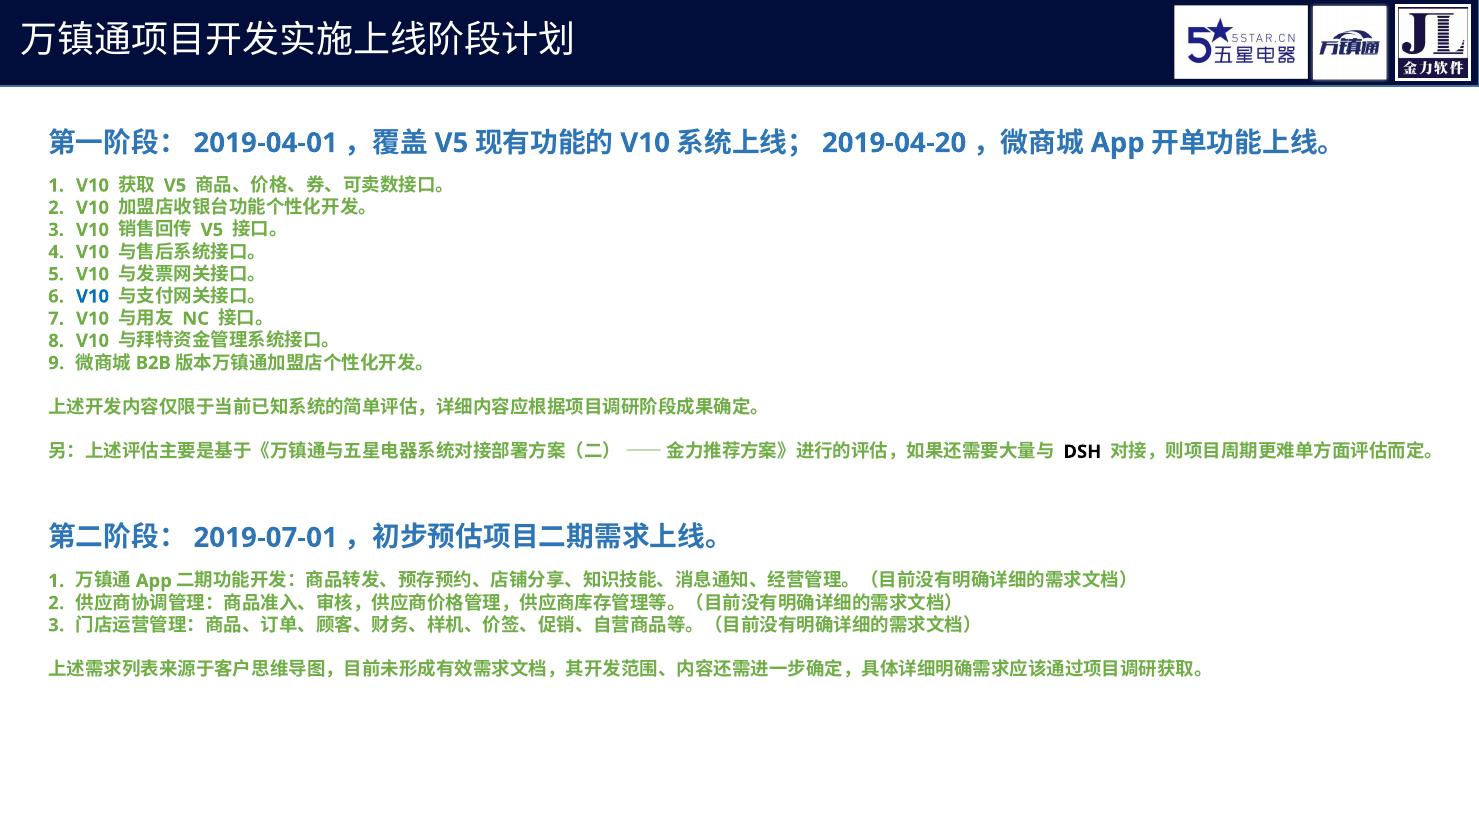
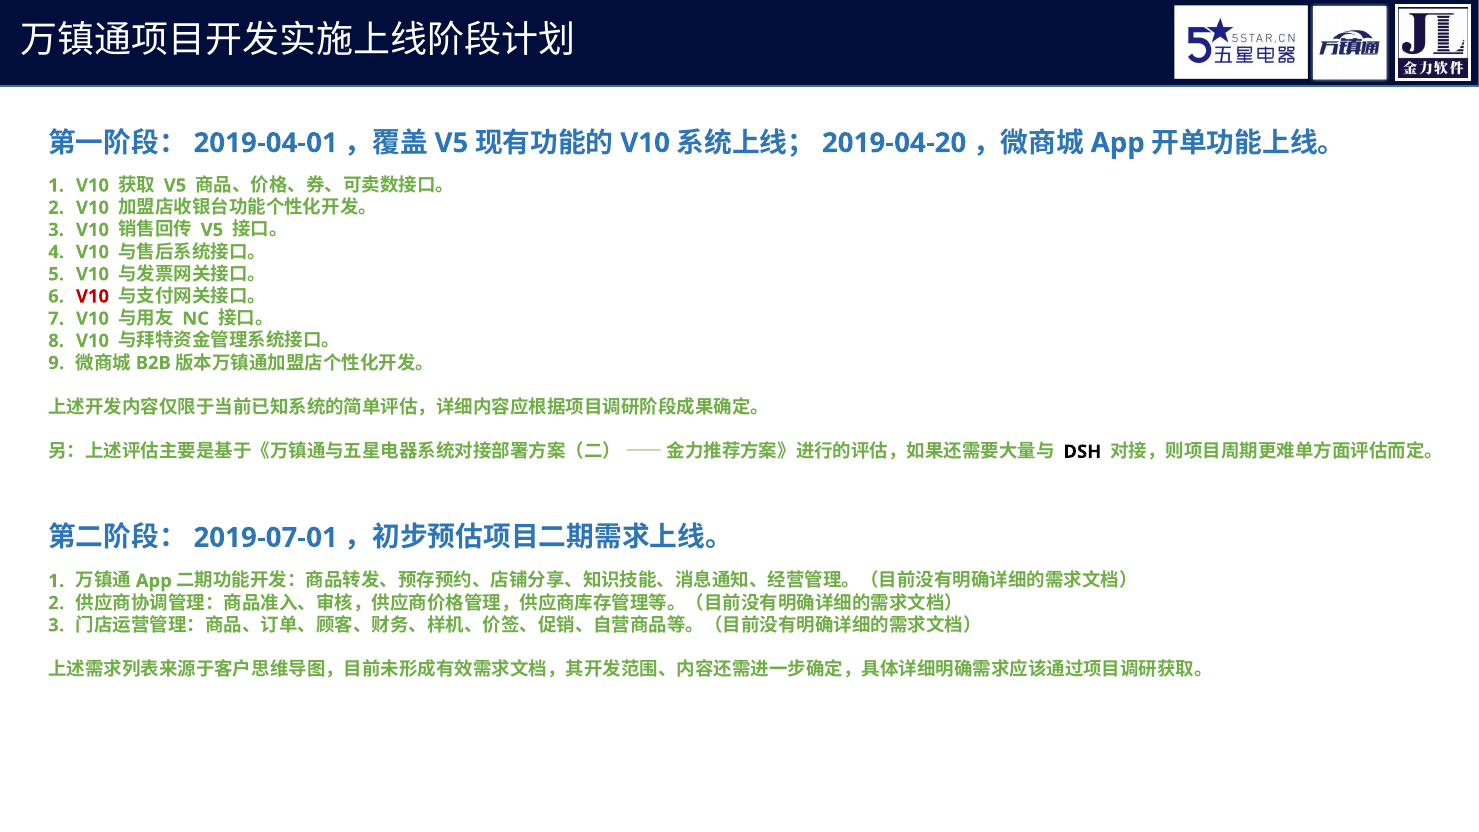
V10 at (92, 296) colour: blue -> red
